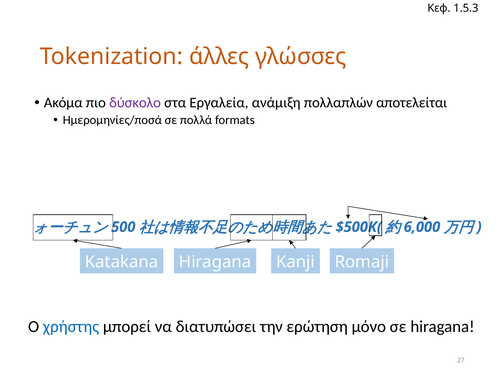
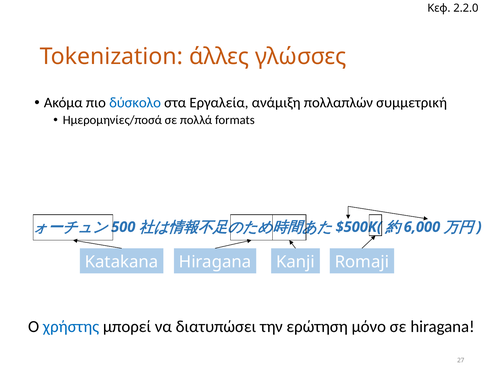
1.5.3: 1.5.3 -> 2.2.0
δύσκολο colour: purple -> blue
αποτελείται: αποτελείται -> συμμετρική
